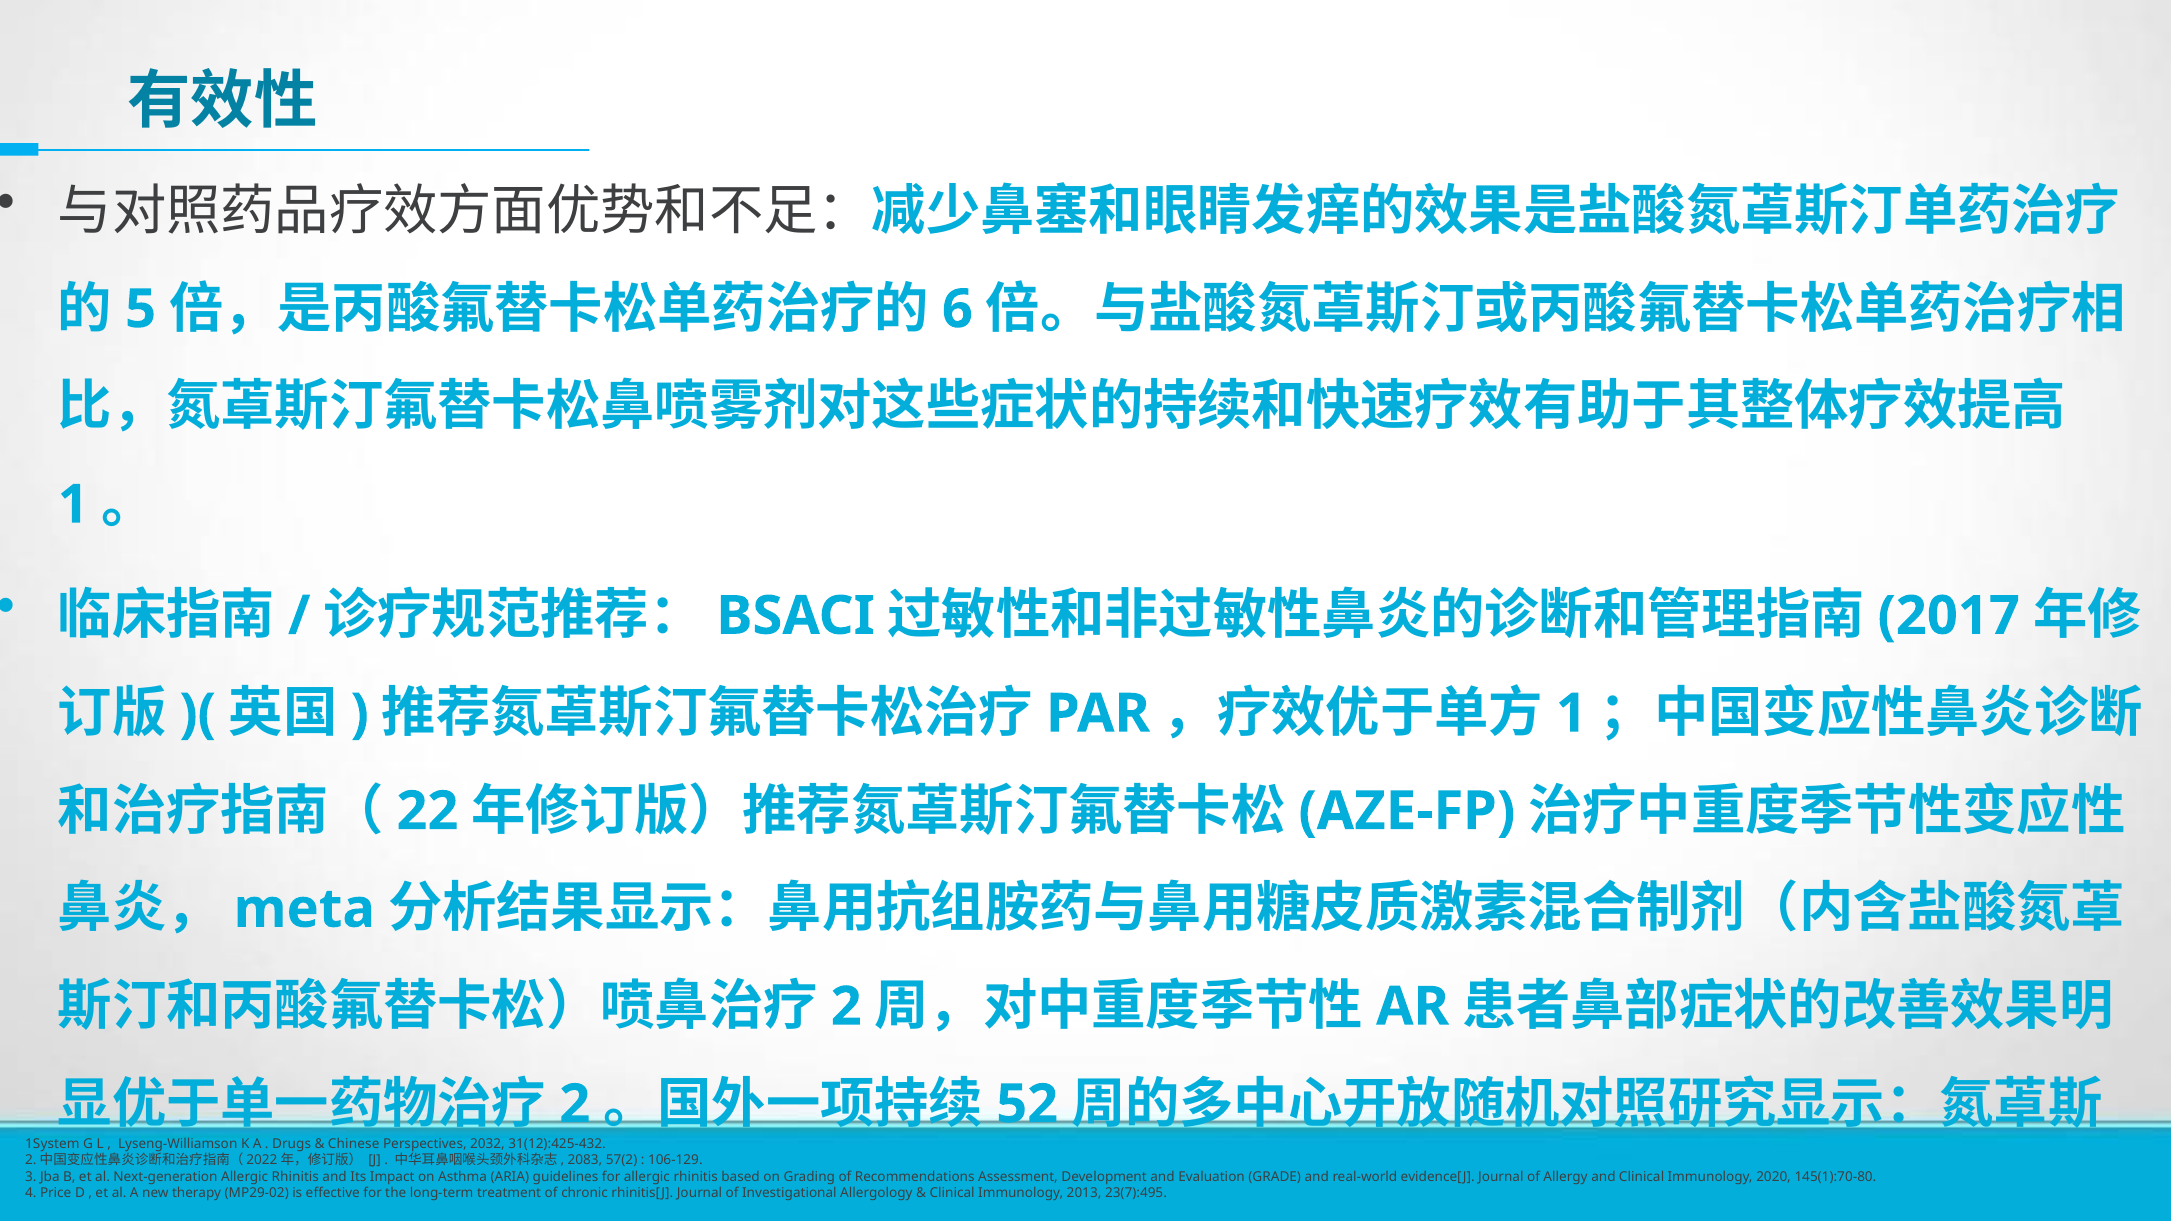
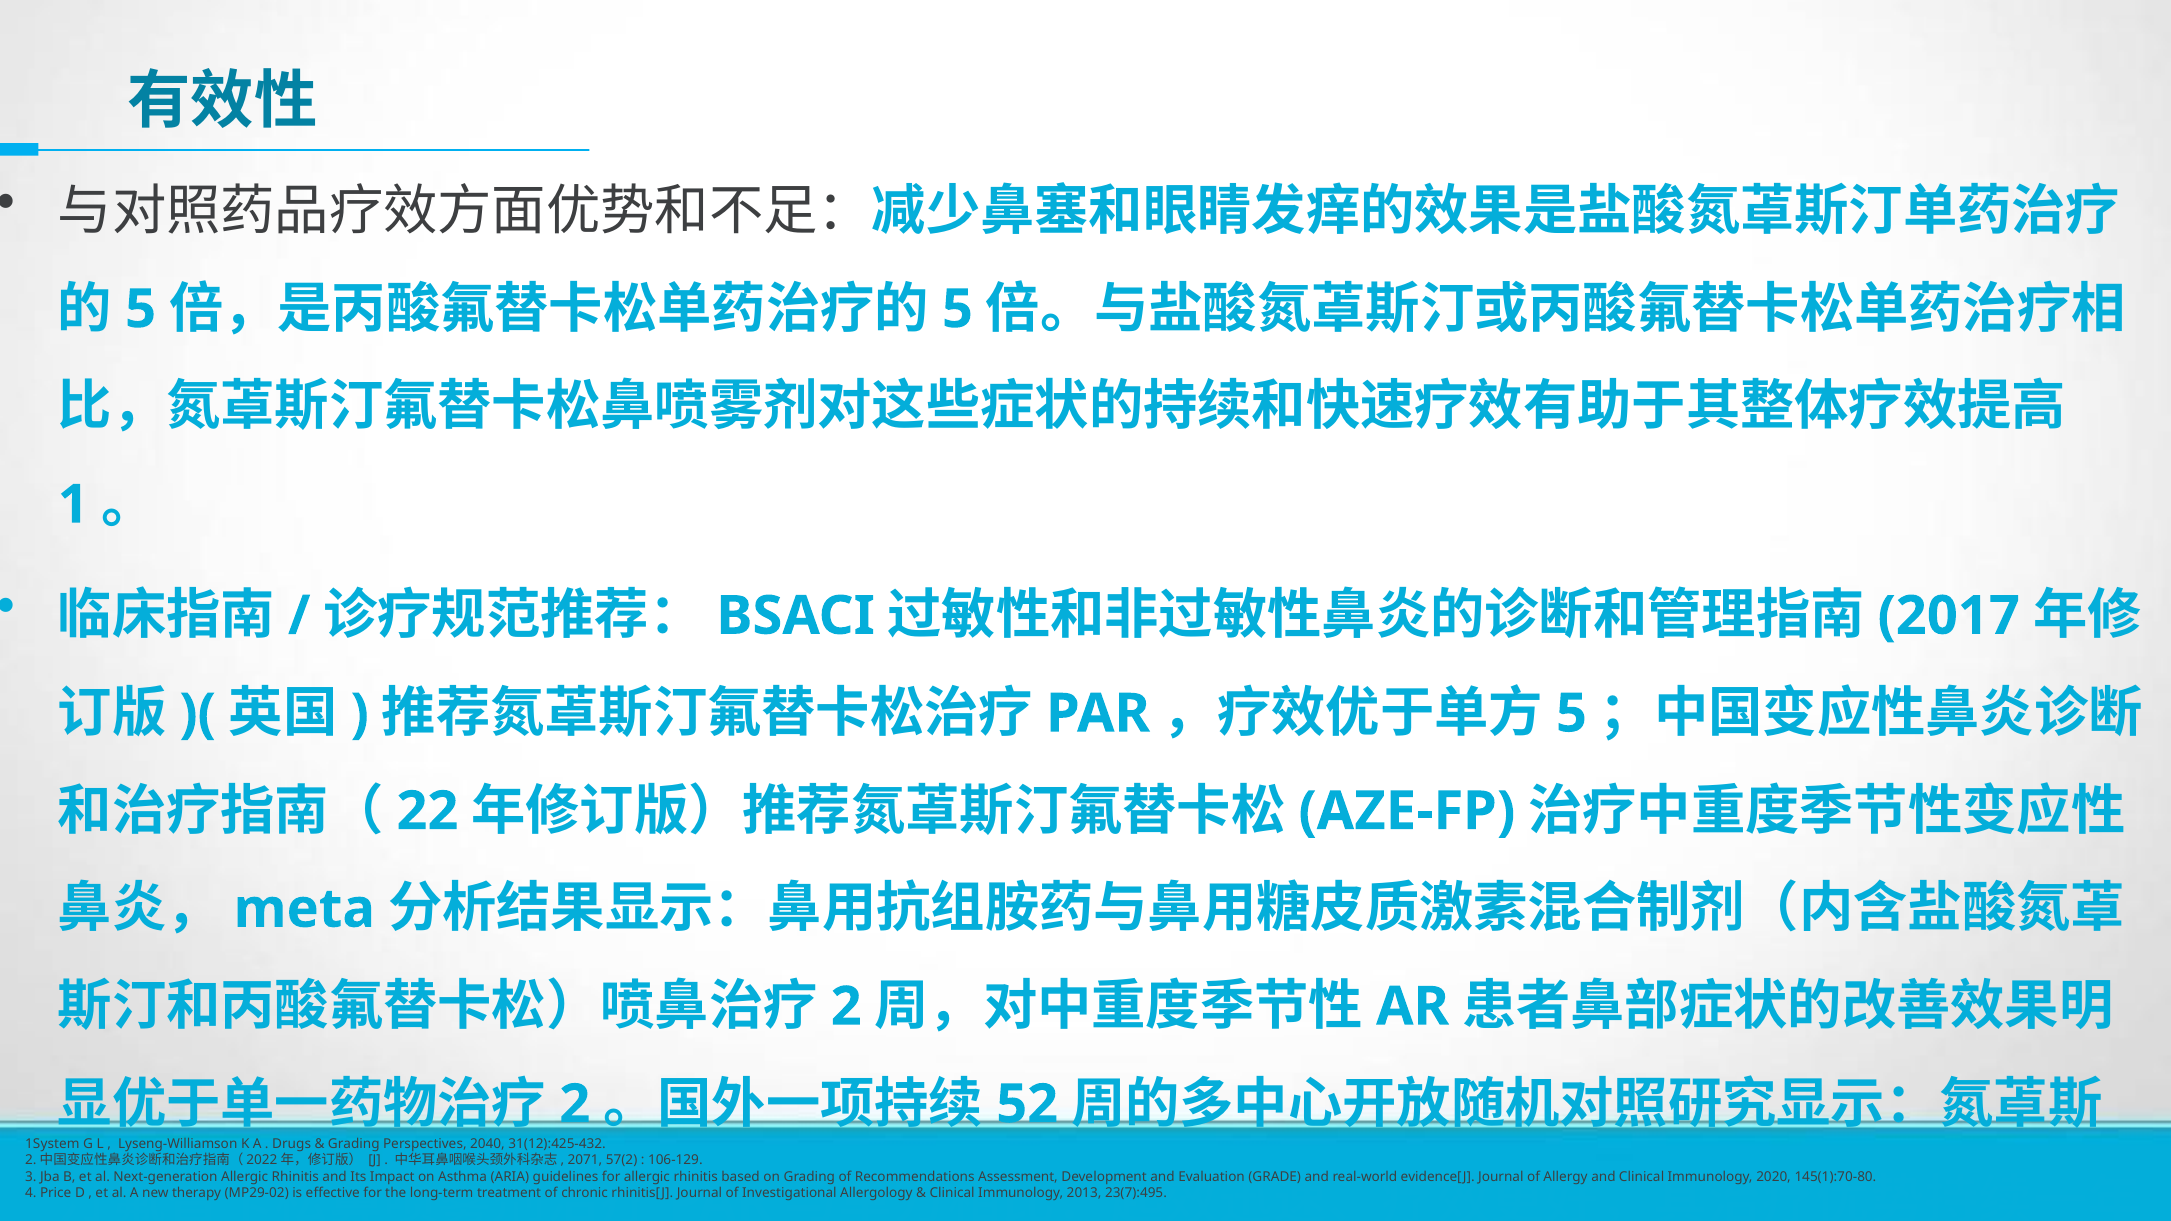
6 at (957, 309): 6 -> 5
1 at (1571, 714): 1 -> 5
Chinese at (354, 1144): Chinese -> Grading
2032: 2032 -> 2040
2083: 2083 -> 2071
